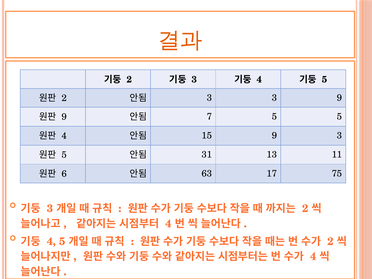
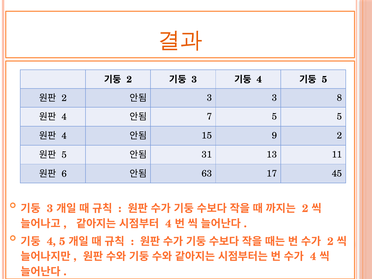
3 9: 9 -> 8
9 at (64, 117): 9 -> 4
9 3: 3 -> 2
75: 75 -> 45
